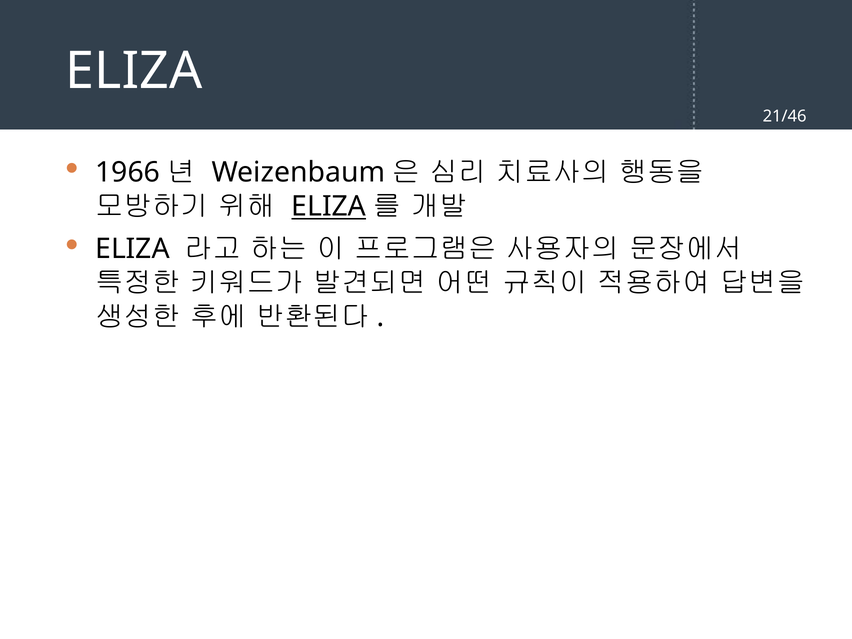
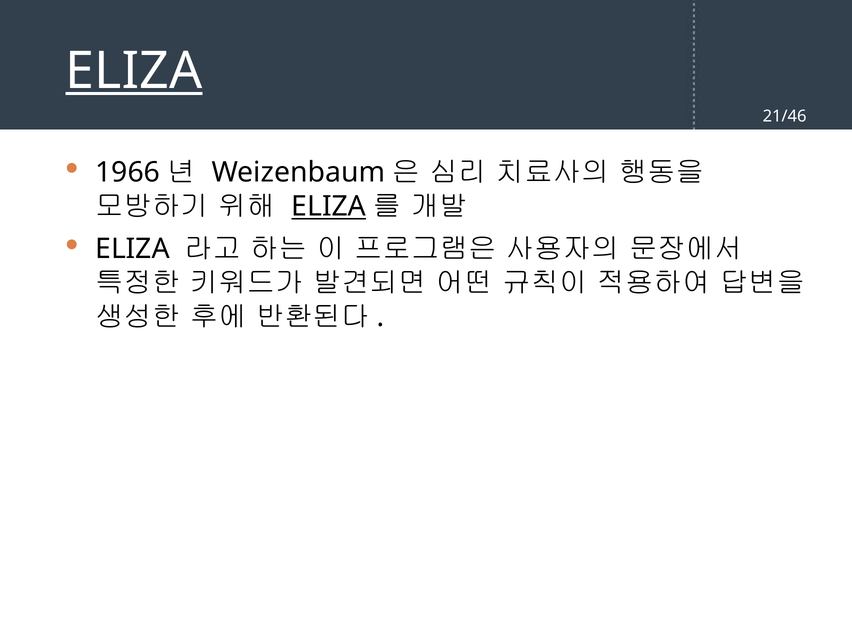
ELIZA at (134, 71) underline: none -> present
